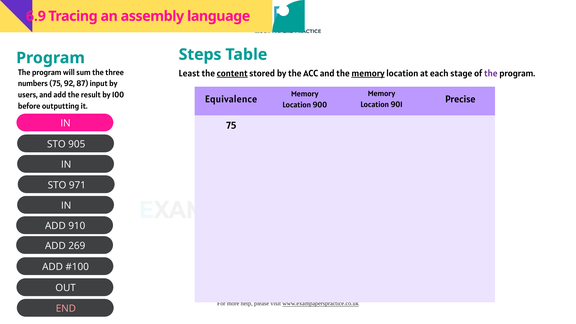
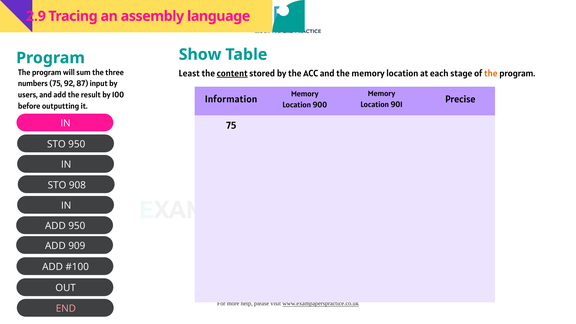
6.9: 6.9 -> 2.9
Steps: Steps -> Show
memory at (368, 73) underline: present -> none
the at (491, 73) colour: purple -> orange
Equivalence: Equivalence -> Information
STO 905: 905 -> 950
971: 971 -> 908
ADD 910: 910 -> 950
269: 269 -> 909
